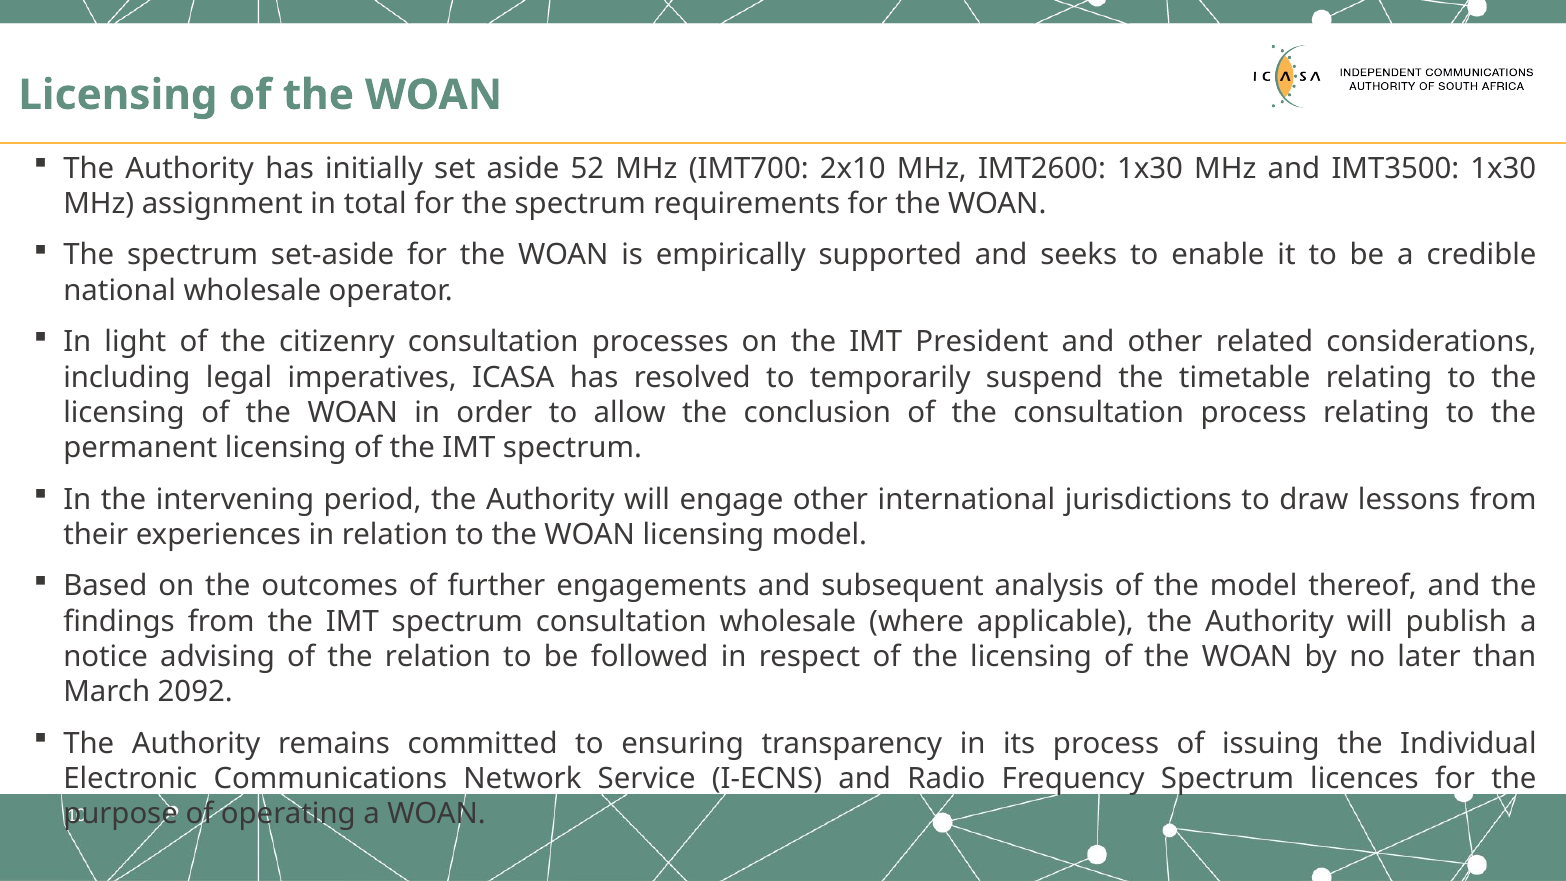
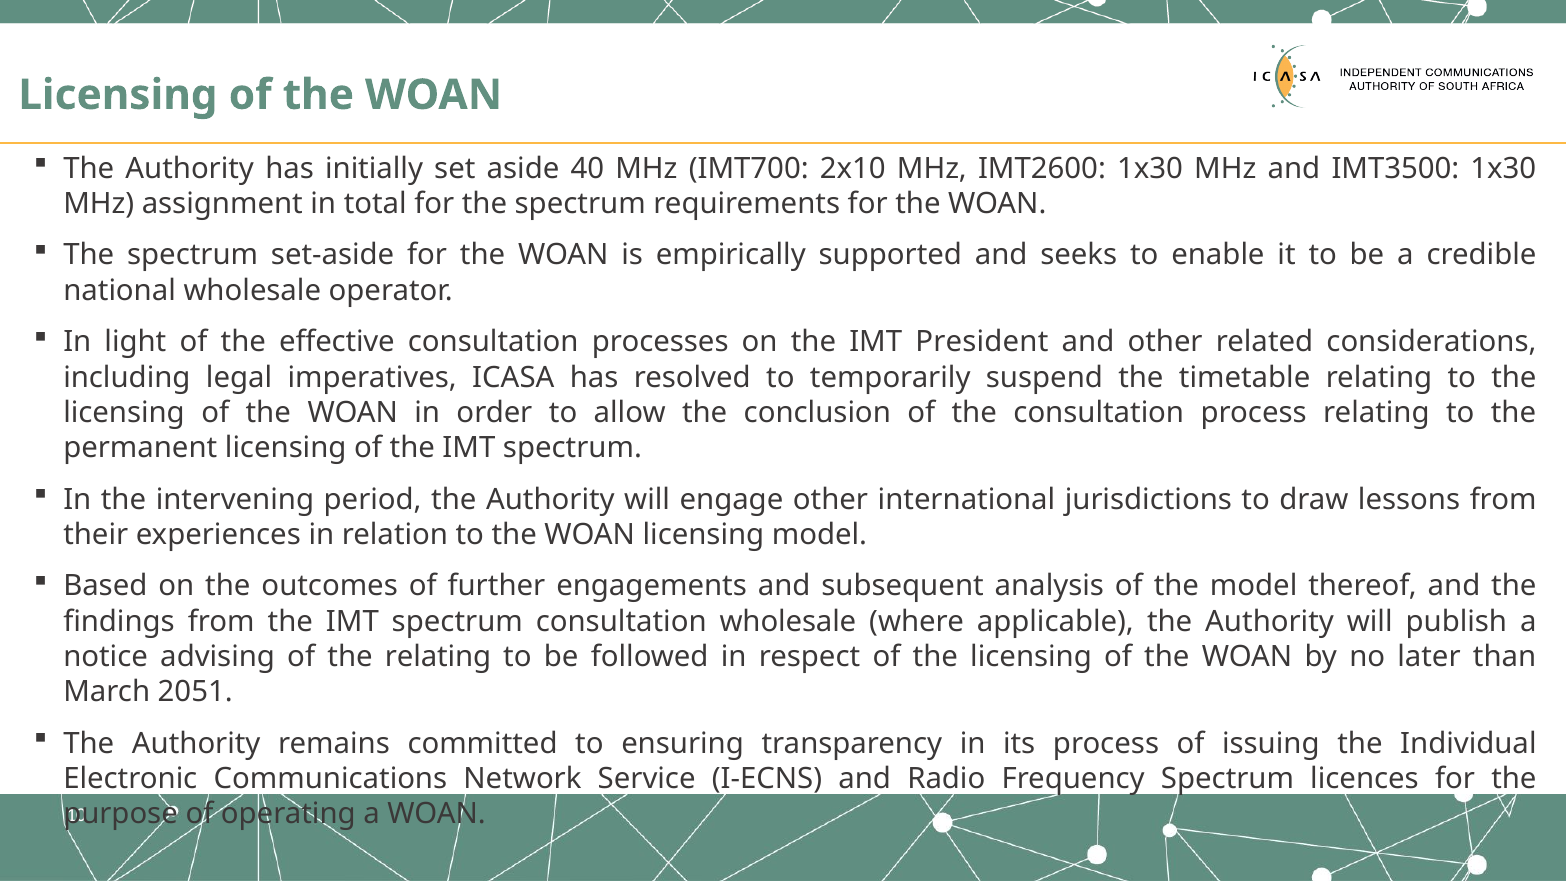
52: 52 -> 40
citizenry: citizenry -> effective
the relation: relation -> relating
2092: 2092 -> 2051
